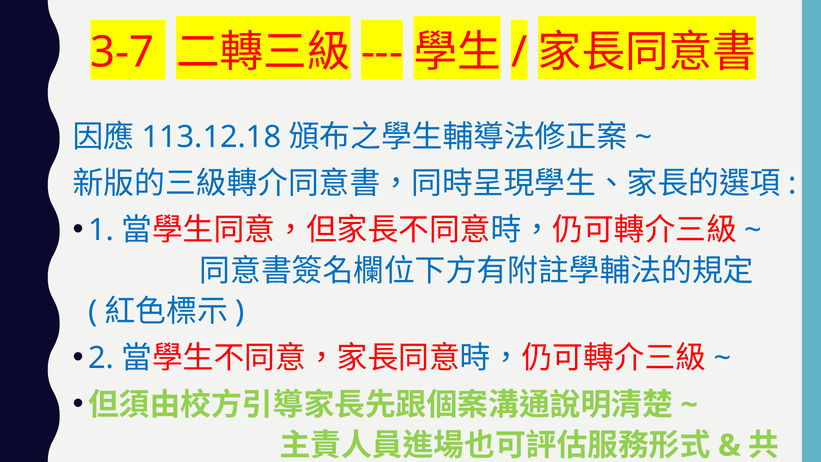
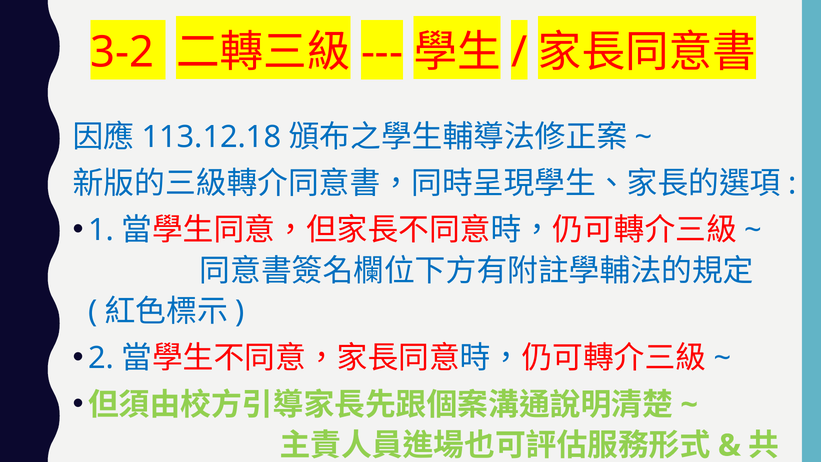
3-7: 3-7 -> 3-2
